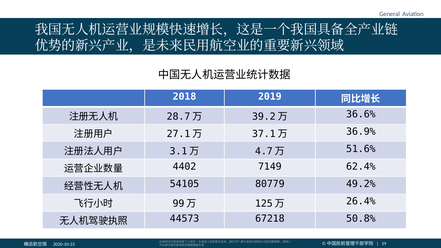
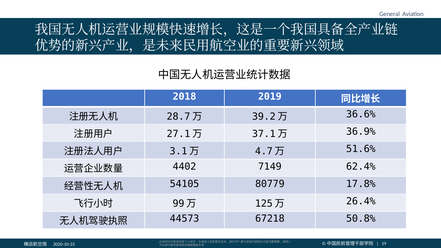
49.2%: 49.2% -> 17.8%
